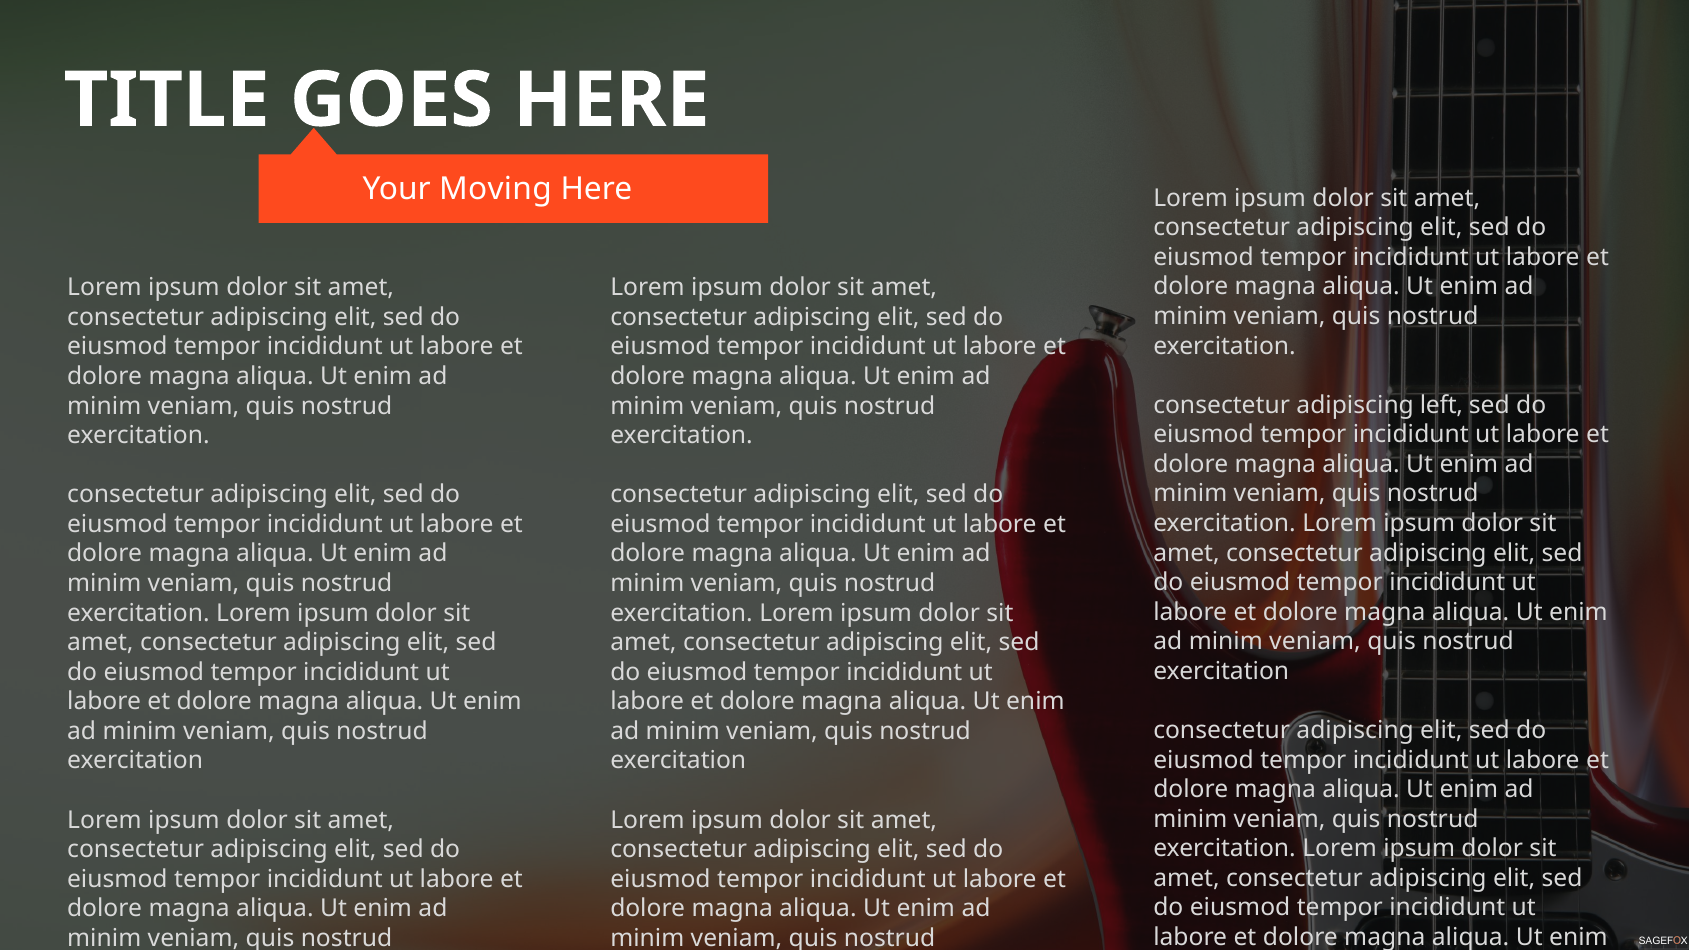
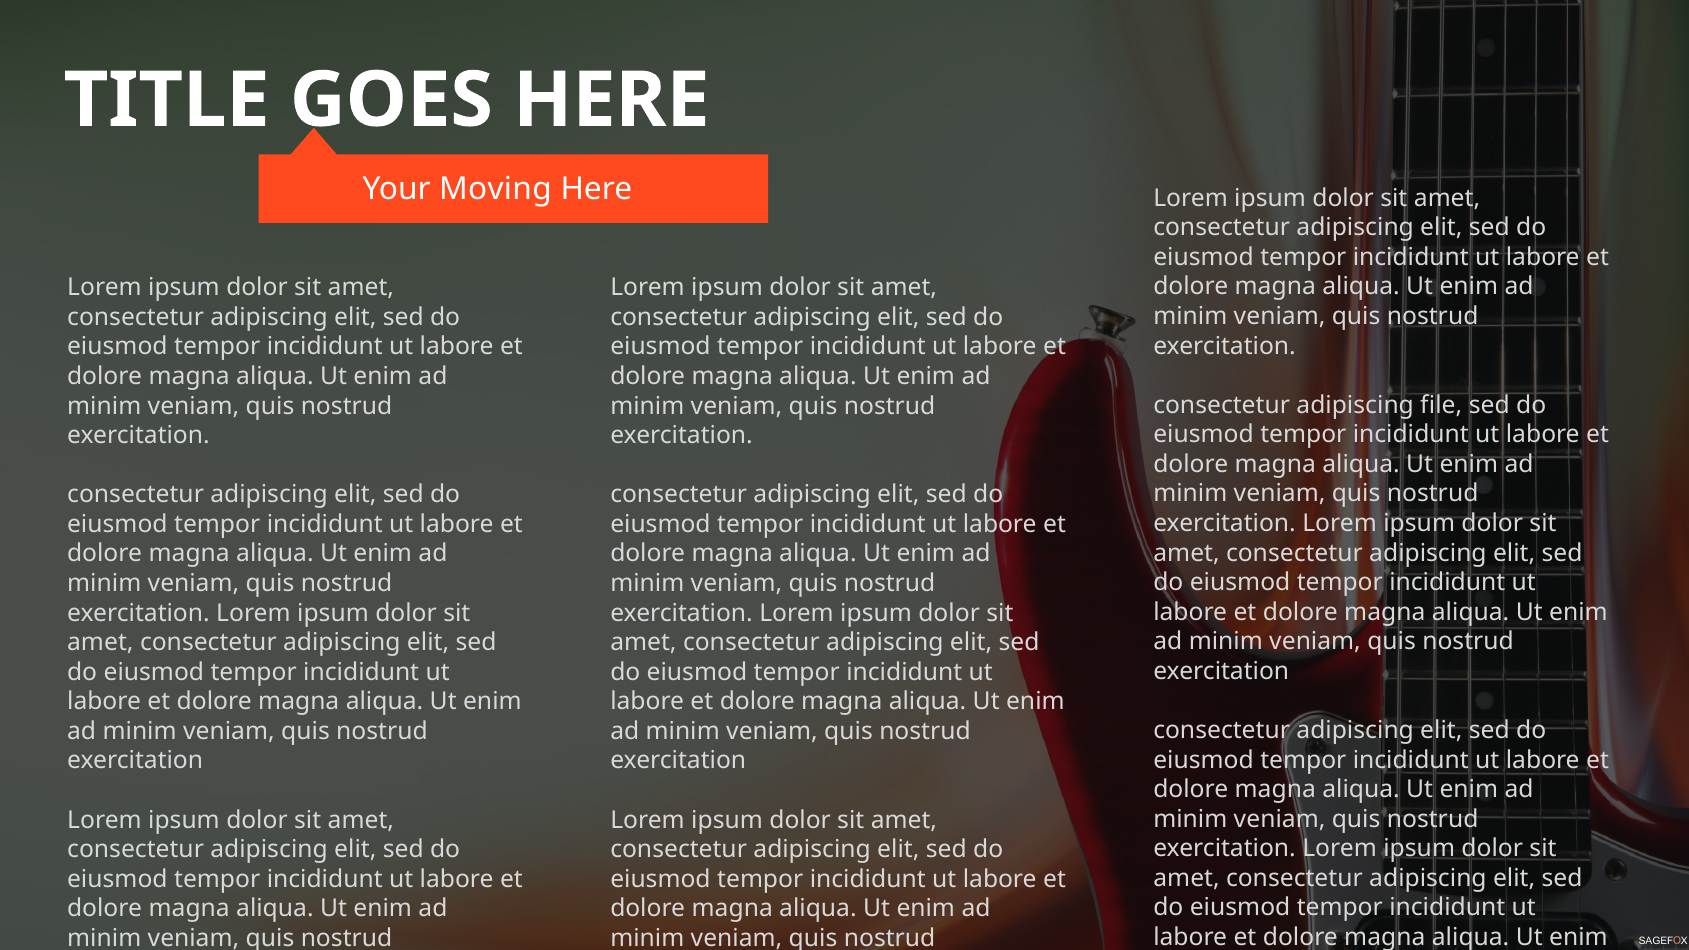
left: left -> file
